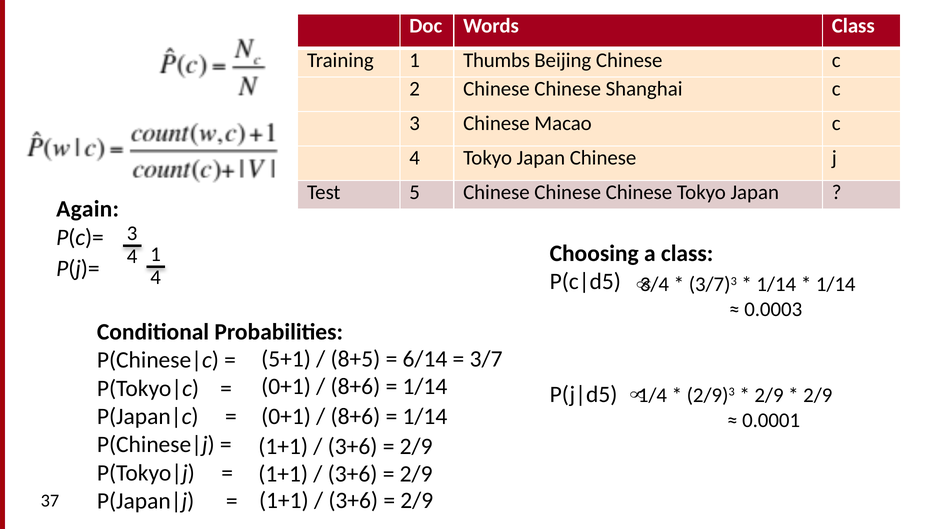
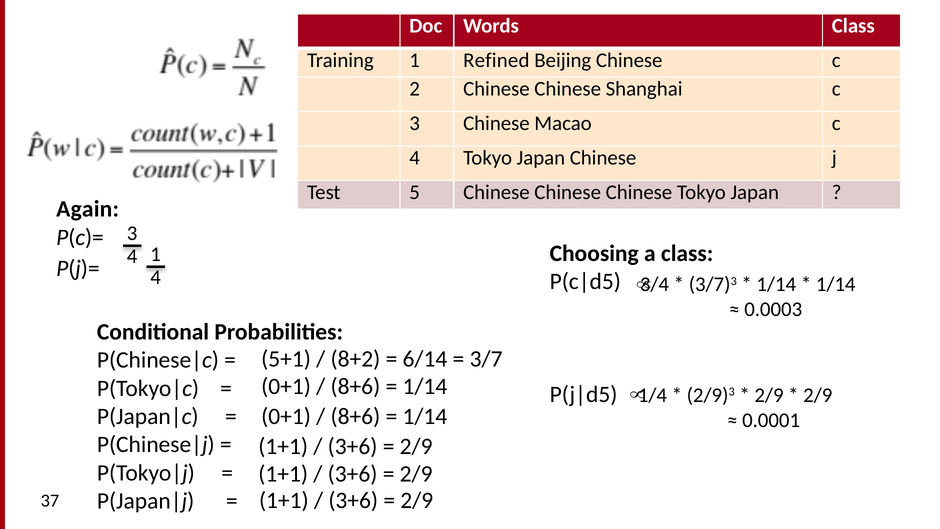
Thumbs: Thumbs -> Refined
8+5: 8+5 -> 8+2
